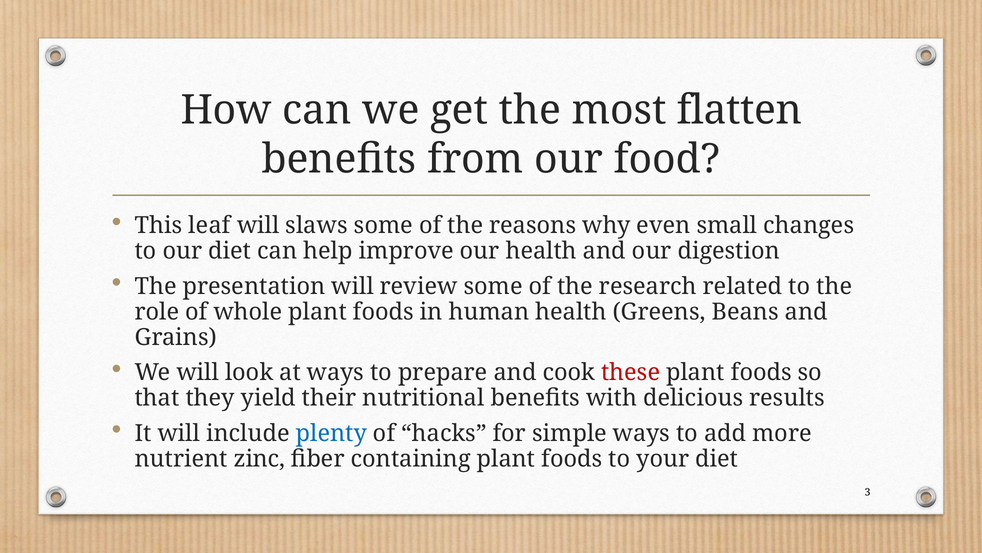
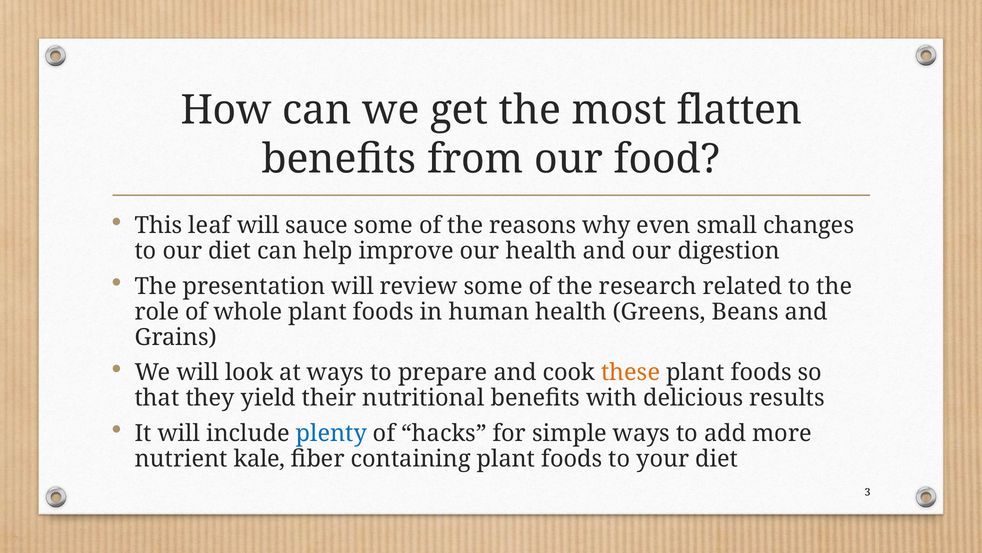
slaws: slaws -> sauce
these colour: red -> orange
zinc: zinc -> kale
